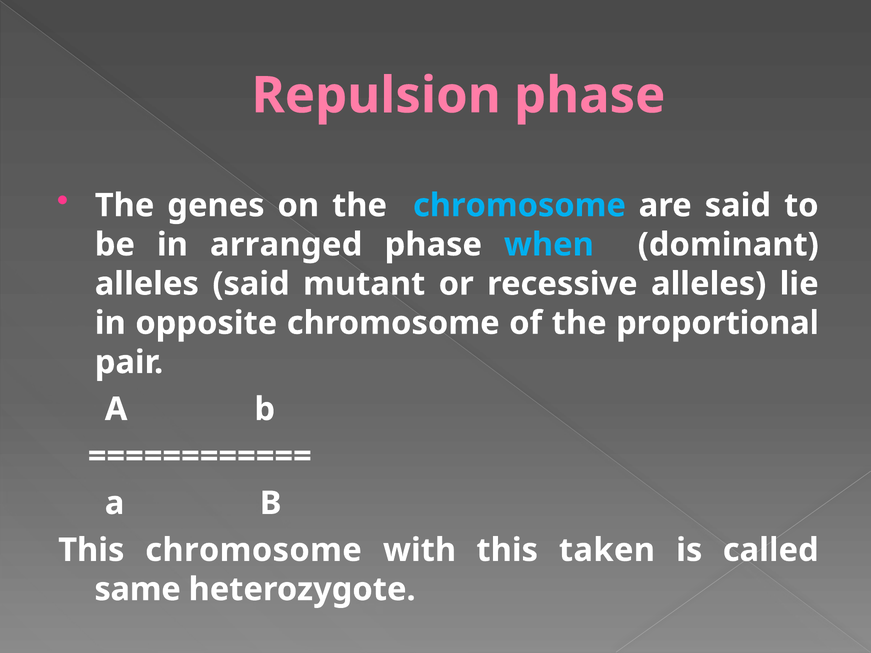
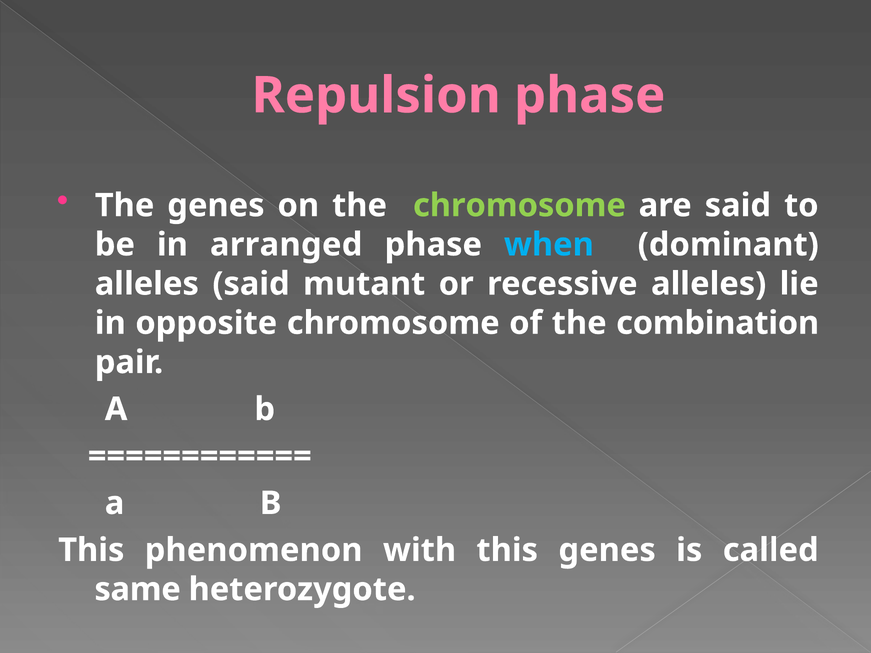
chromosome at (519, 206) colour: light blue -> light green
proportional: proportional -> combination
This chromosome: chromosome -> phenomenon
this taken: taken -> genes
